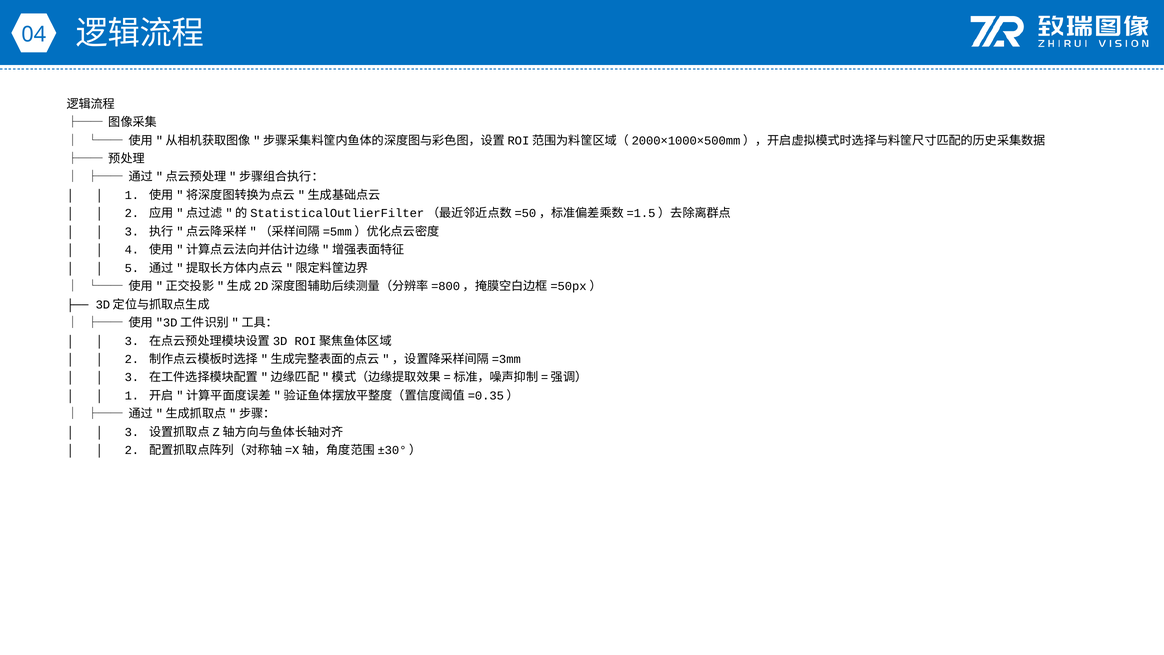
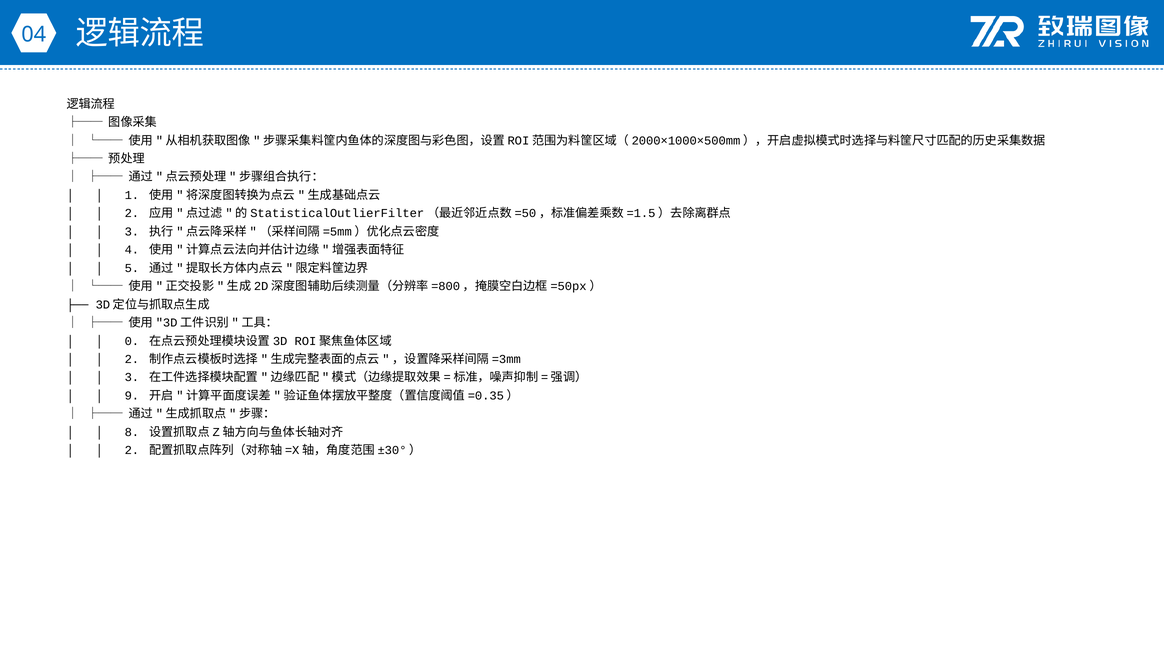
3 at (132, 341): 3 -> 0
1 at (132, 396): 1 -> 9
3 at (132, 432): 3 -> 8
